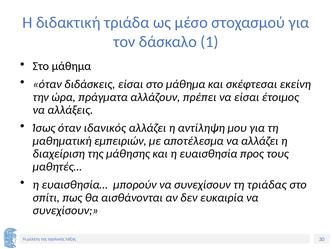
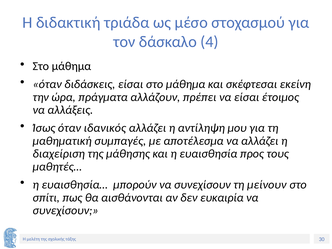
1: 1 -> 4
εμπειριών: εμπειριών -> συμπαγές
τριάδας: τριάδας -> μείνουν
